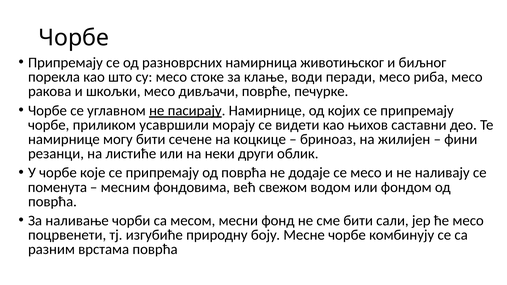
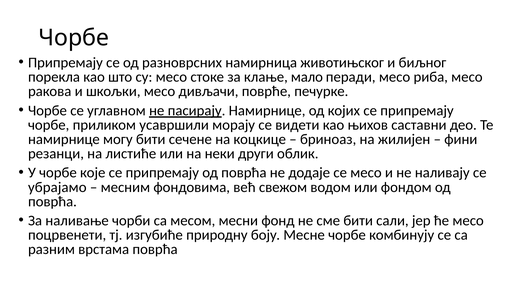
води: води -> мало
поменута: поменута -> убрајамо
